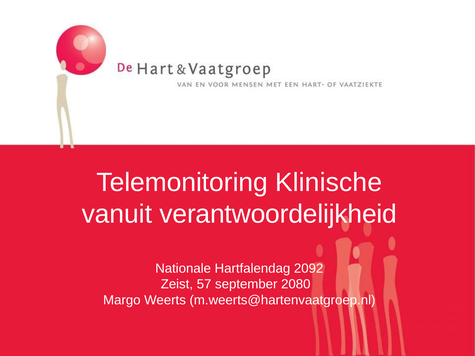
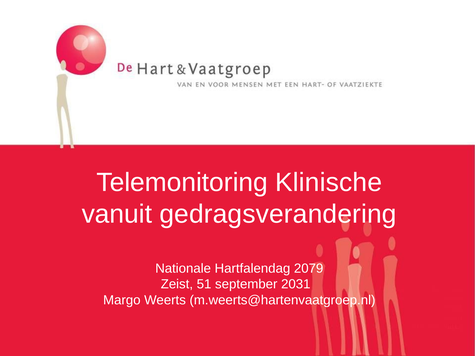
verantwoordelijkheid: verantwoordelijkheid -> gedragsverandering
2092: 2092 -> 2079
57: 57 -> 51
2080: 2080 -> 2031
